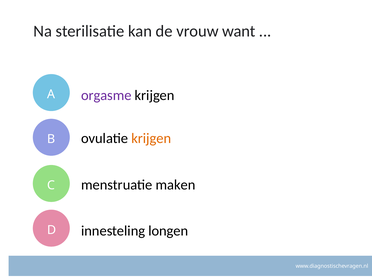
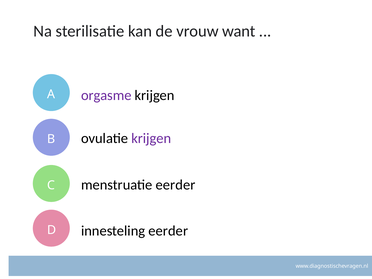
krijgen at (151, 138) colour: orange -> purple
menstruatie maken: maken -> eerder
innesteling longen: longen -> eerder
